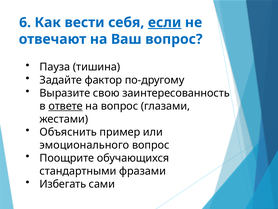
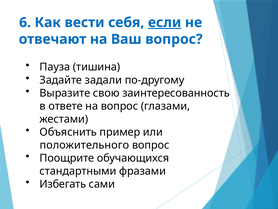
фактор: фактор -> задали
ответе underline: present -> none
эмоционального: эмоционального -> положительного
